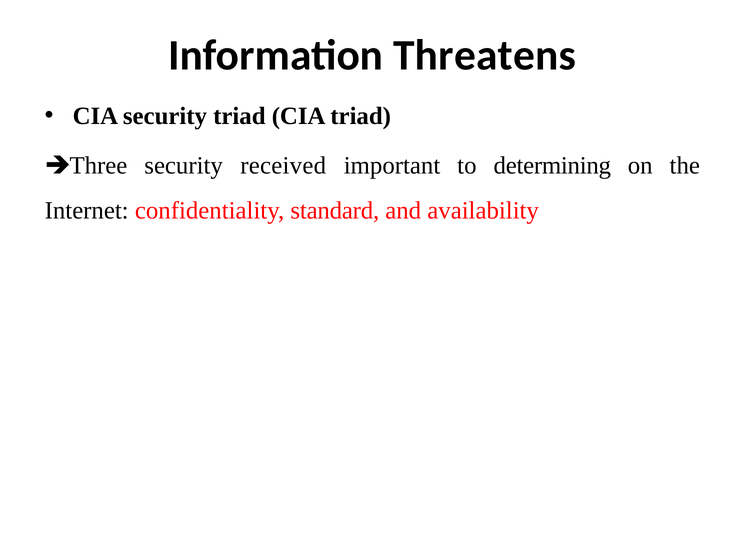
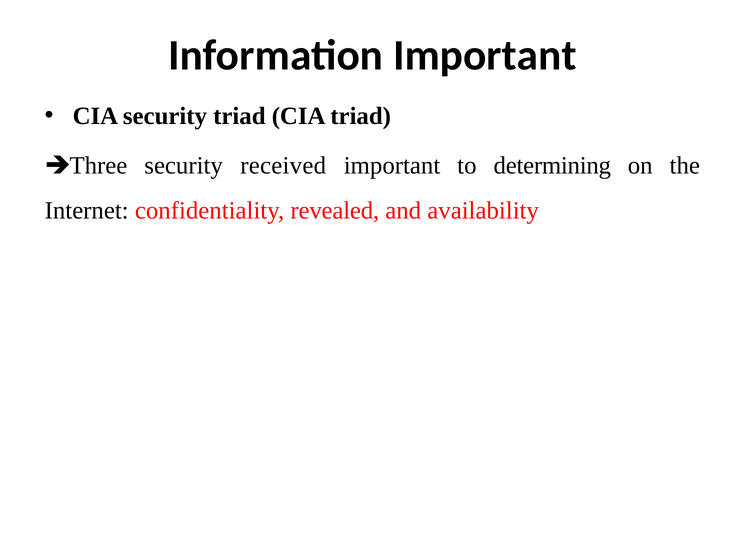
Information Threatens: Threatens -> Important
standard: standard -> revealed
